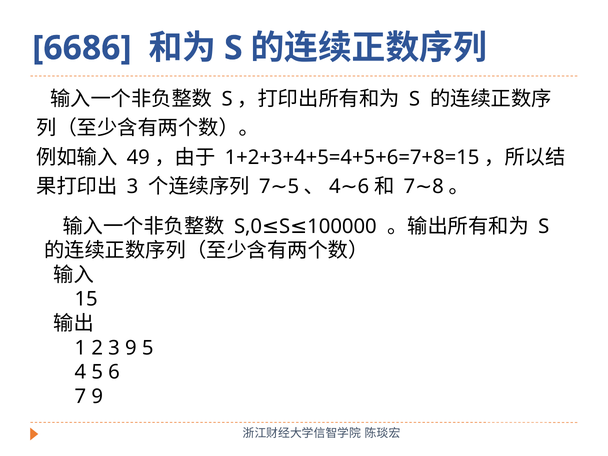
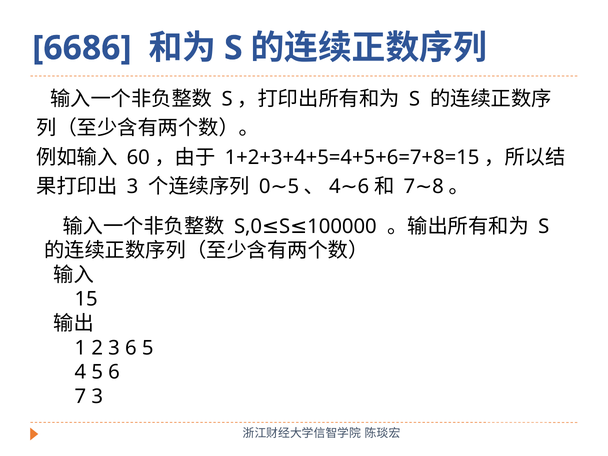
49: 49 -> 60
7 at (265, 187): 7 -> 0
3 9: 9 -> 6
7 9: 9 -> 3
